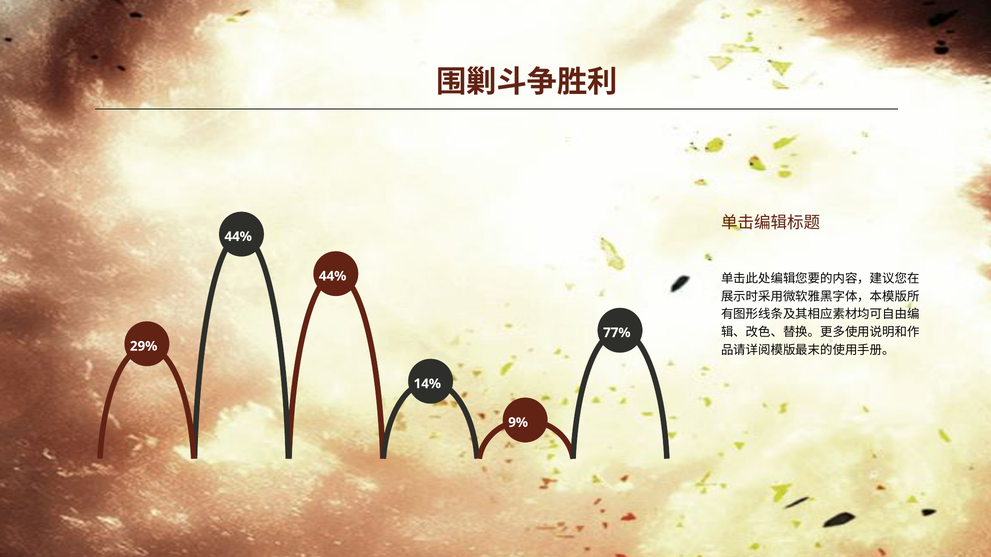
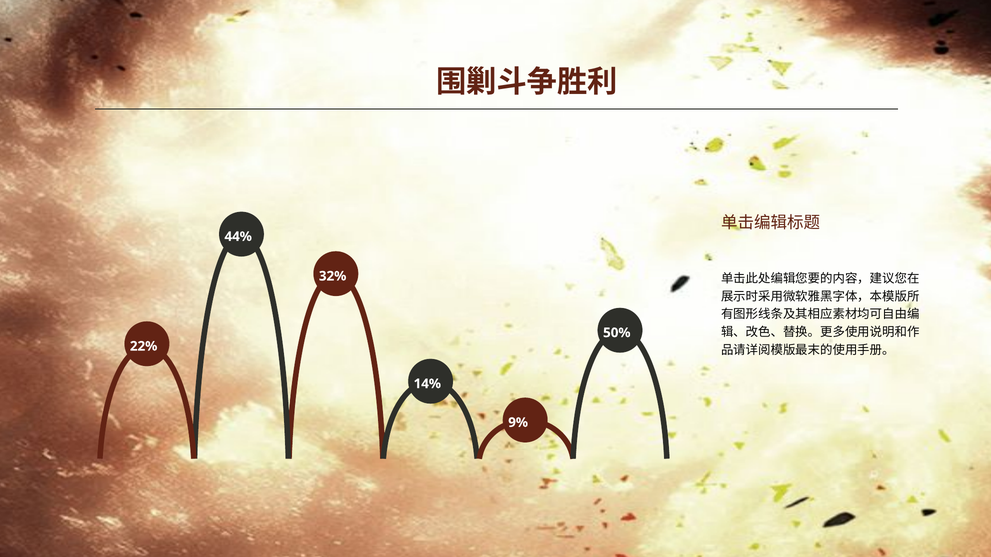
44% at (333, 276): 44% -> 32%
77%: 77% -> 50%
29%: 29% -> 22%
